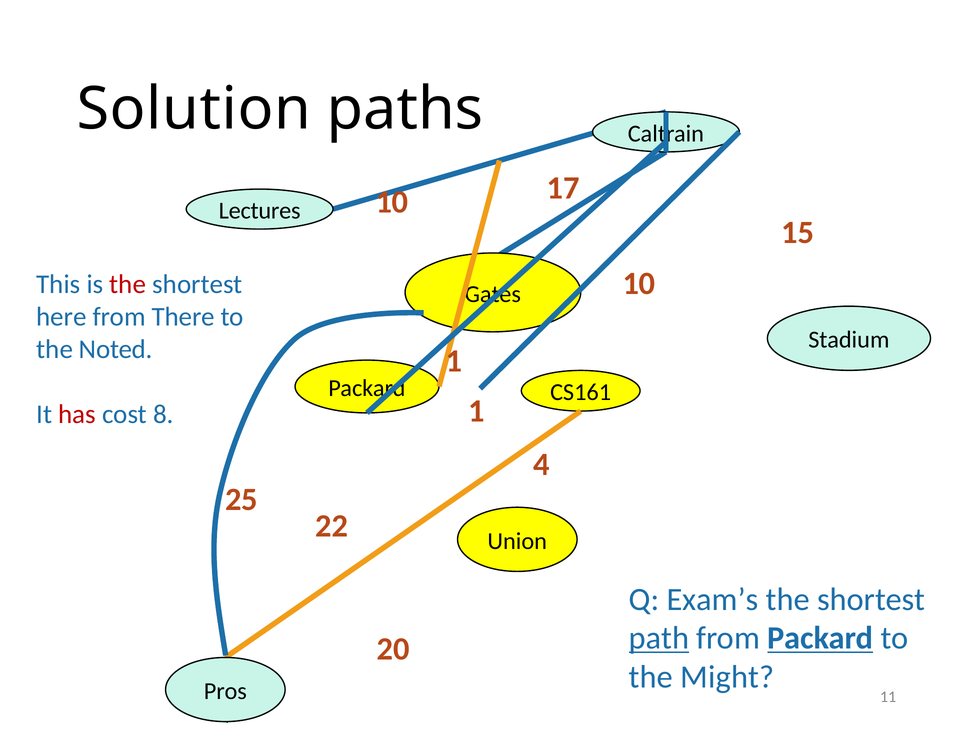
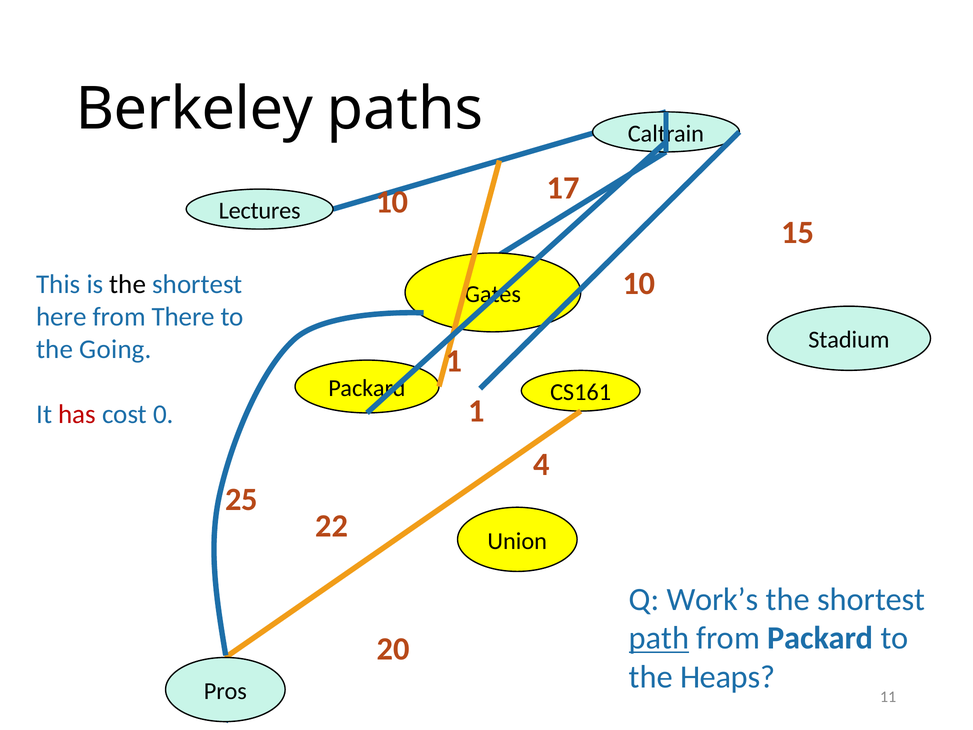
Solution: Solution -> Berkeley
the at (128, 284) colour: red -> black
Noted: Noted -> Going
8: 8 -> 0
Exam’s: Exam’s -> Work’s
Packard at (820, 638) underline: present -> none
Might: Might -> Heaps
